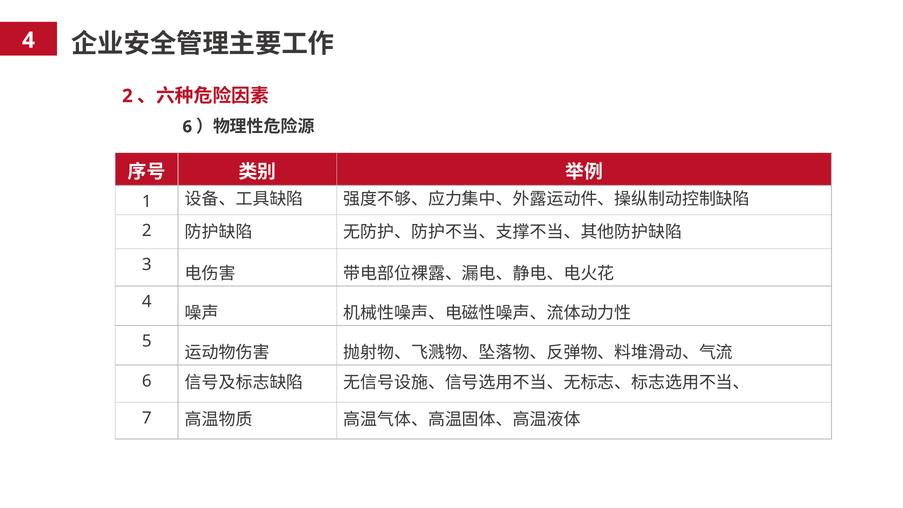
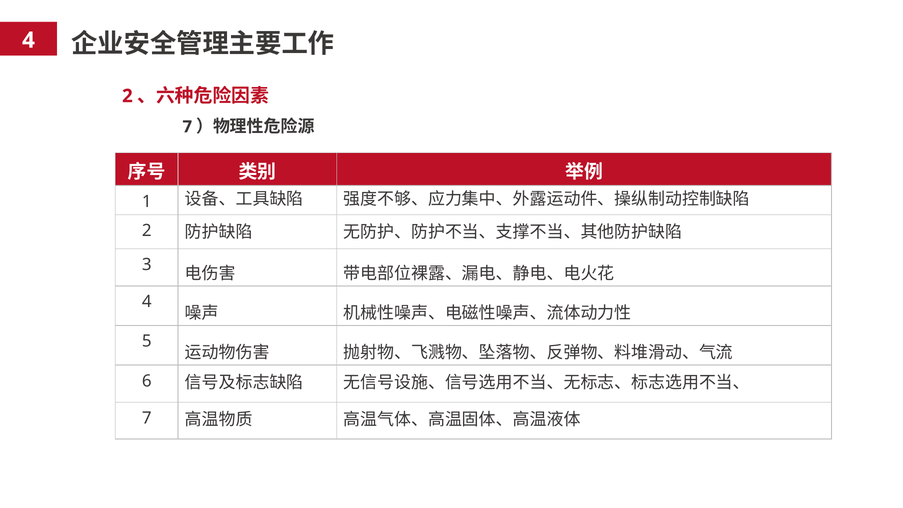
6 at (187, 127): 6 -> 7
